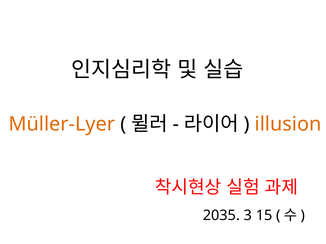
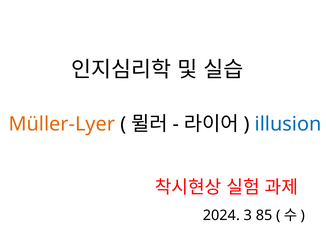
illusion colour: orange -> blue
2035: 2035 -> 2024
15: 15 -> 85
